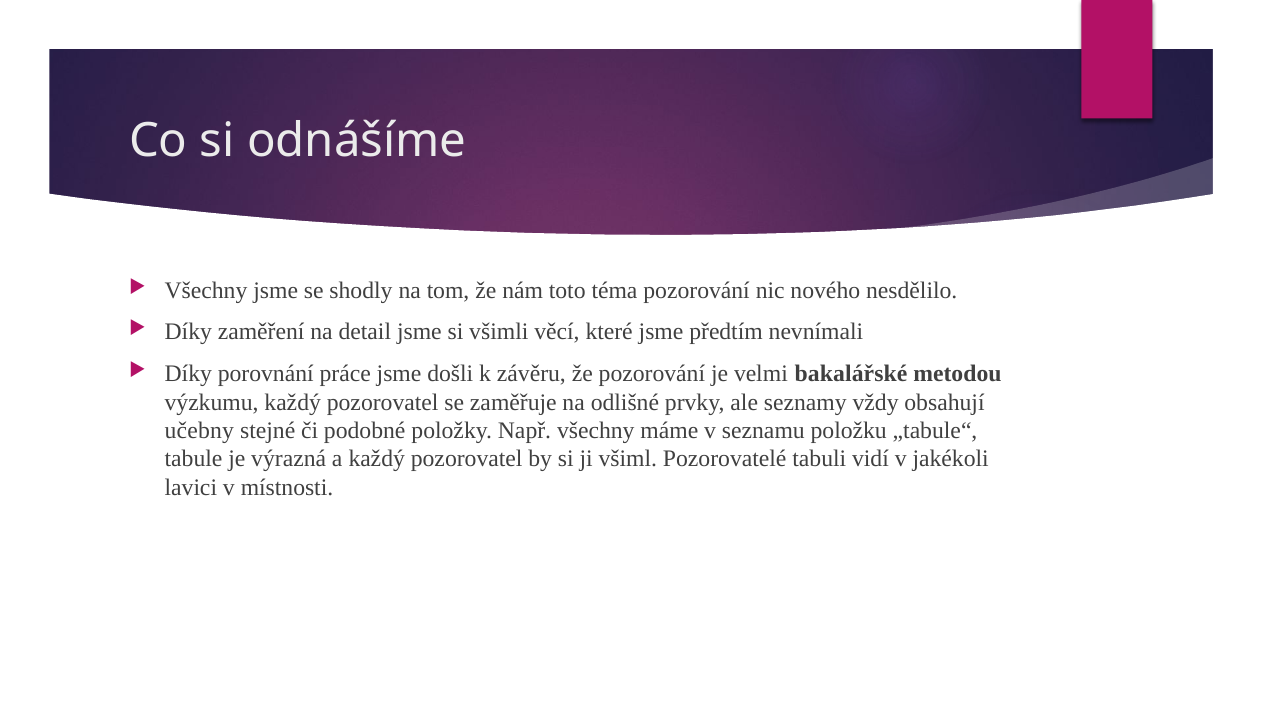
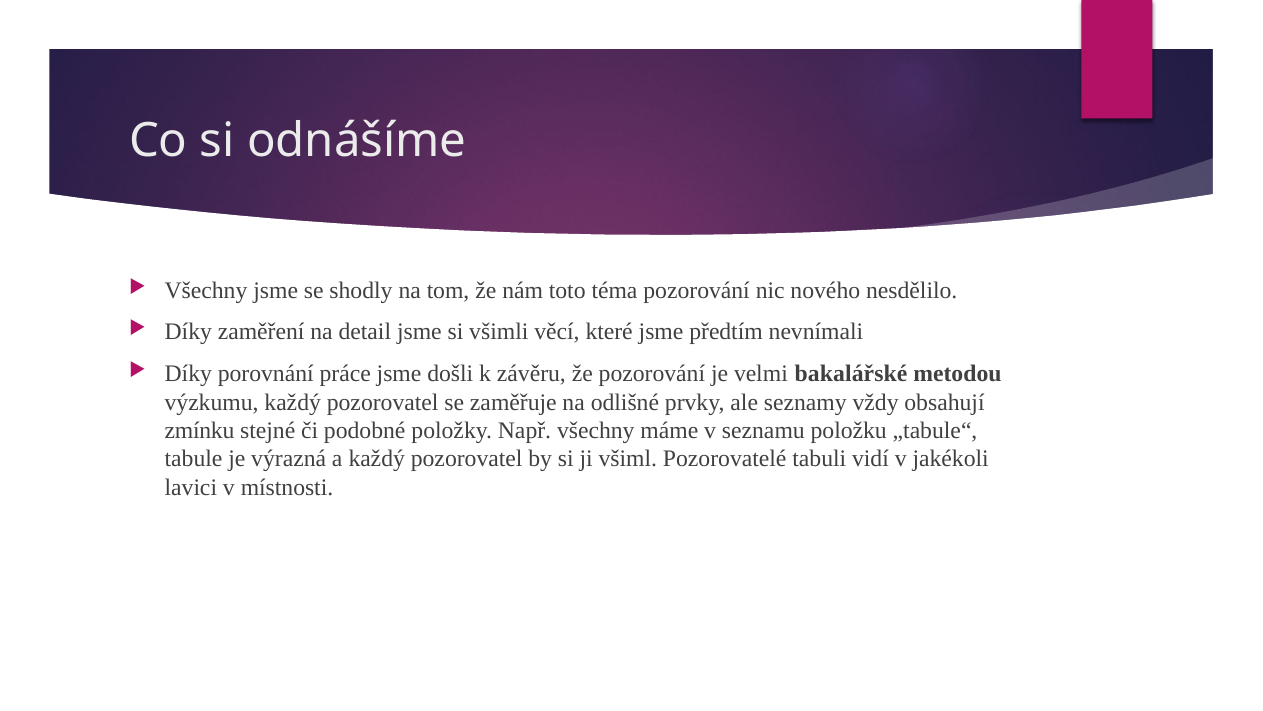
učebny: učebny -> zmínku
